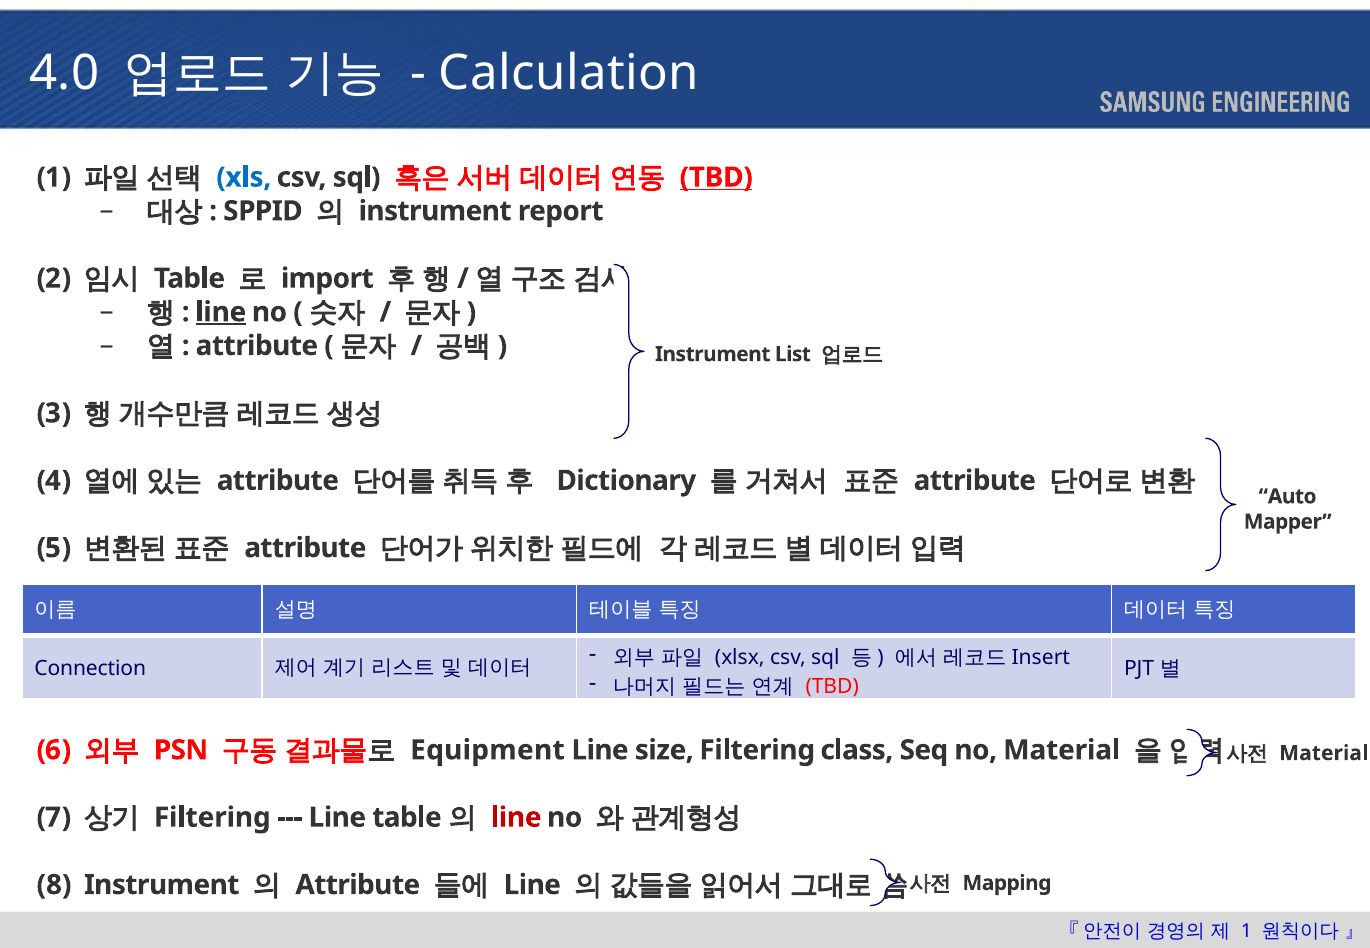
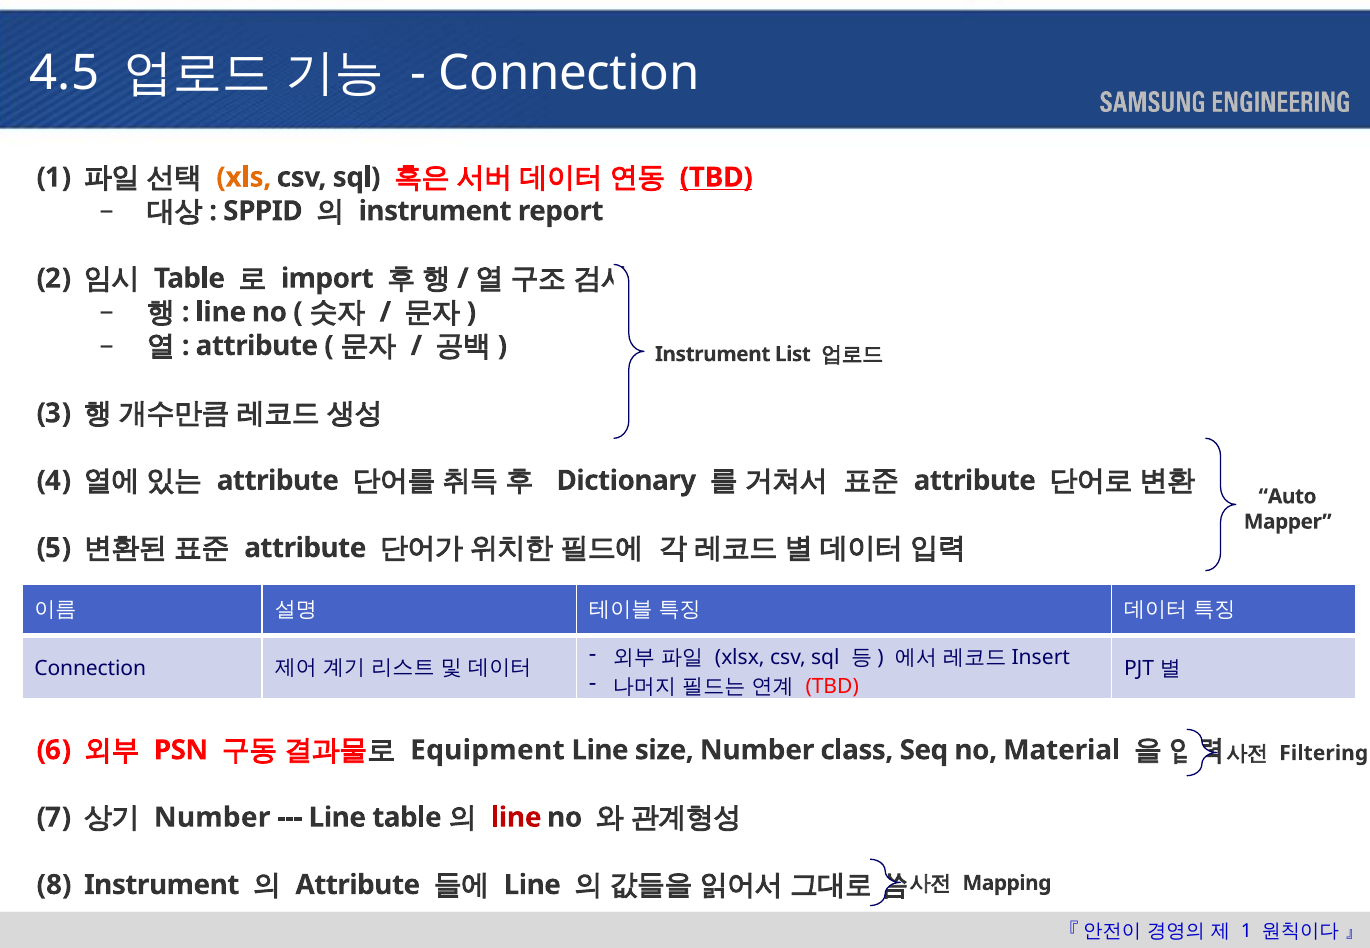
4.0: 4.0 -> 4.5
Calculation at (569, 74): Calculation -> Connection
xls colour: blue -> orange
line at (221, 312) underline: present -> none
Material at (1324, 754): Material -> Filtering
size Filtering: Filtering -> Number
Filtering at (212, 818): Filtering -> Number
